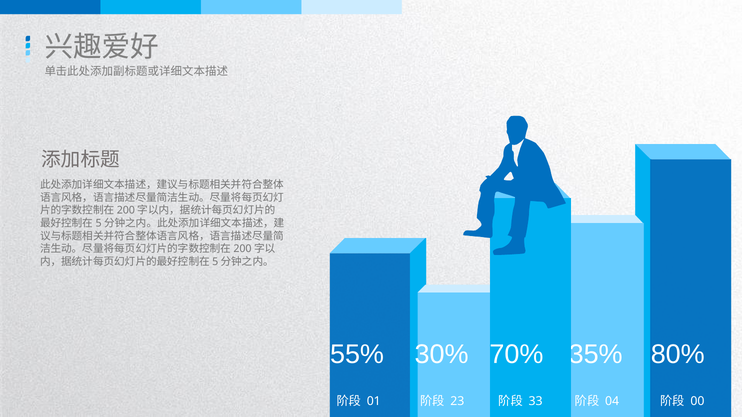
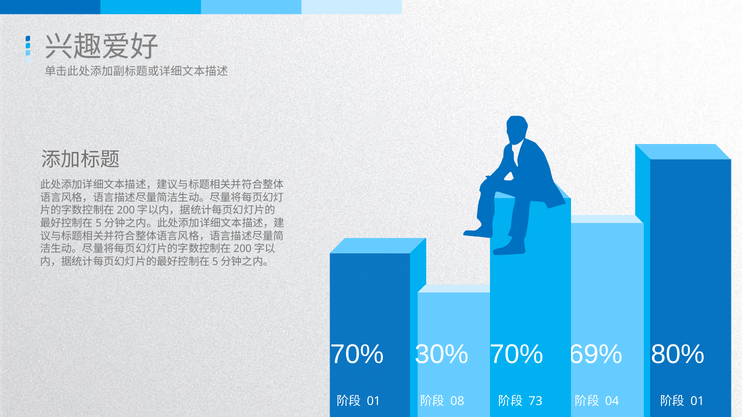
55% at (357, 355): 55% -> 70%
35%: 35% -> 69%
23: 23 -> 08
33: 33 -> 73
00 at (697, 402): 00 -> 01
